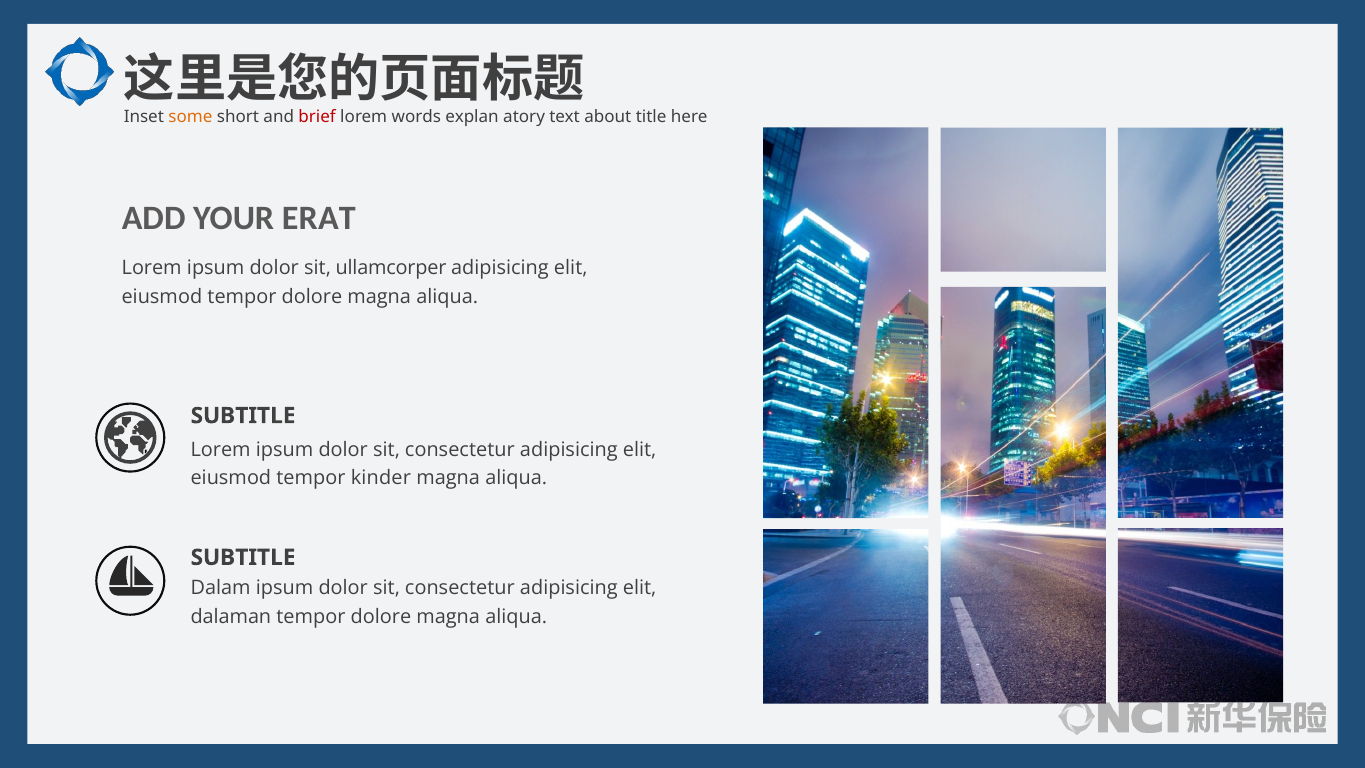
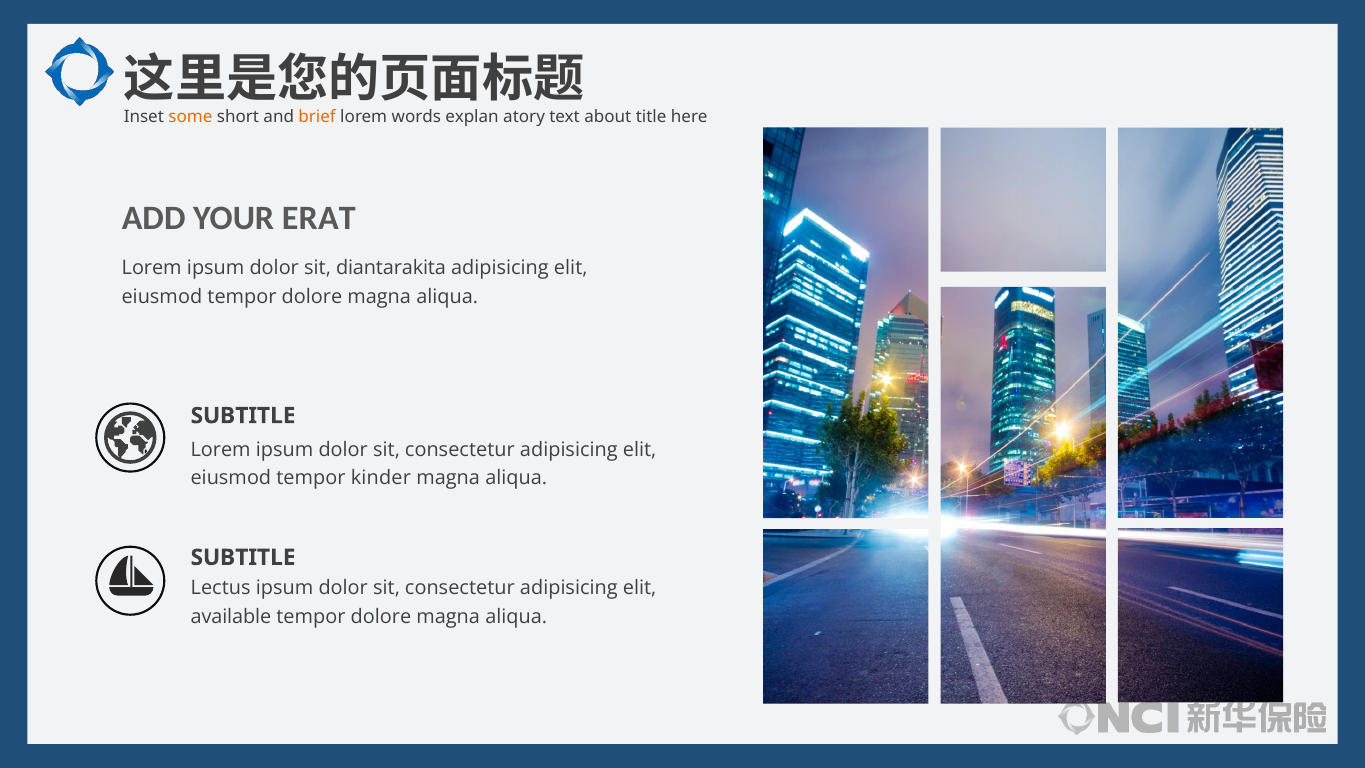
brief colour: red -> orange
ullamcorper: ullamcorper -> diantarakita
Dalam: Dalam -> Lectus
dalaman: dalaman -> available
